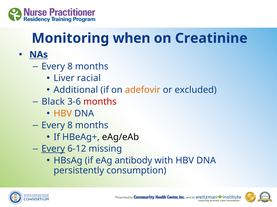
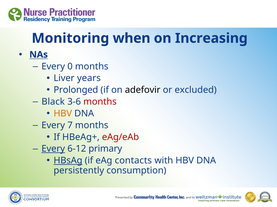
Creatinine: Creatinine -> Increasing
8 at (70, 67): 8 -> 0
racial: racial -> years
Additional: Additional -> Prolonged
adefovir colour: orange -> black
8 at (70, 126): 8 -> 7
eAg/eAb colour: black -> red
missing: missing -> primary
HBsAg underline: none -> present
antibody: antibody -> contacts
